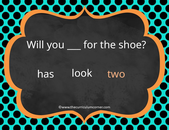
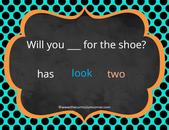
look colour: white -> light blue
